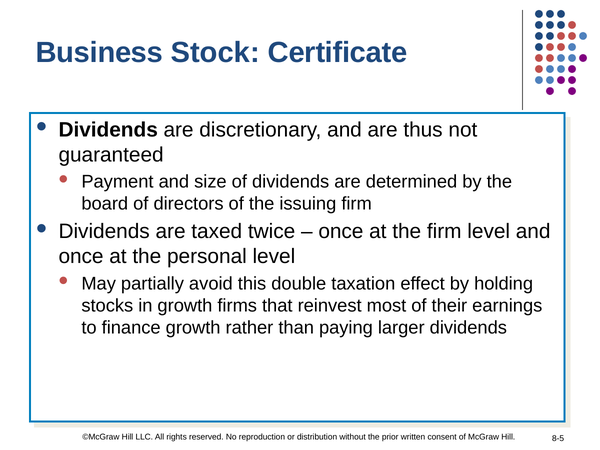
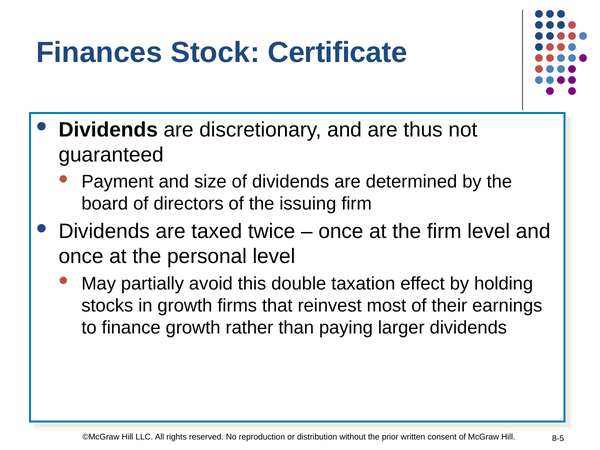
Business: Business -> Finances
